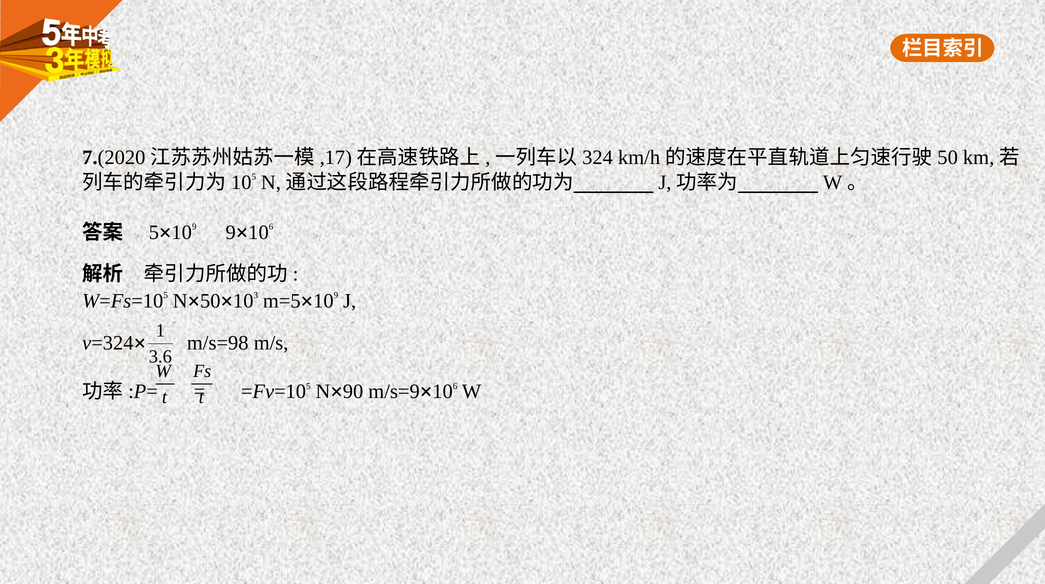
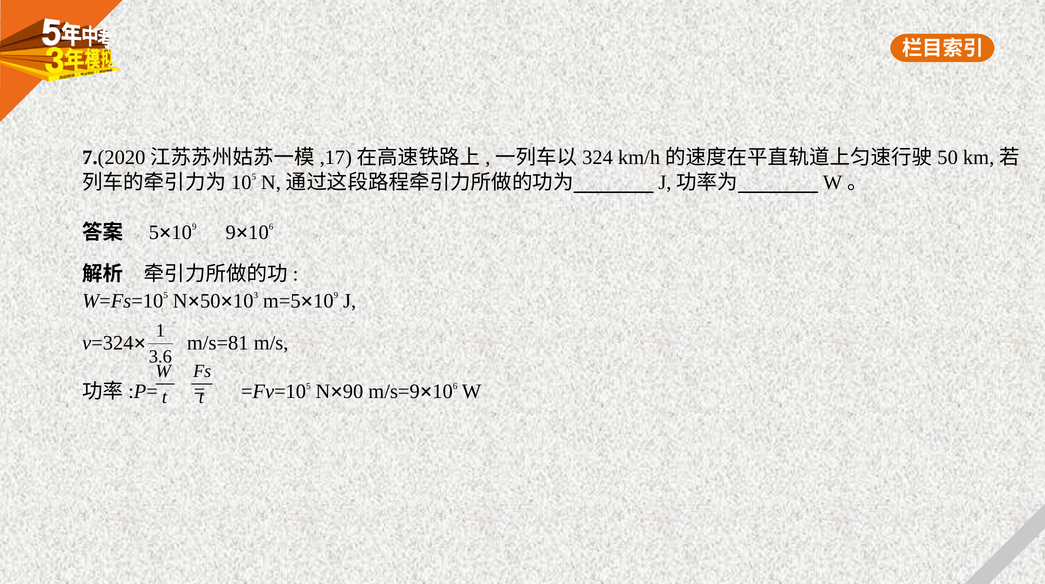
m/s=98: m/s=98 -> m/s=81
